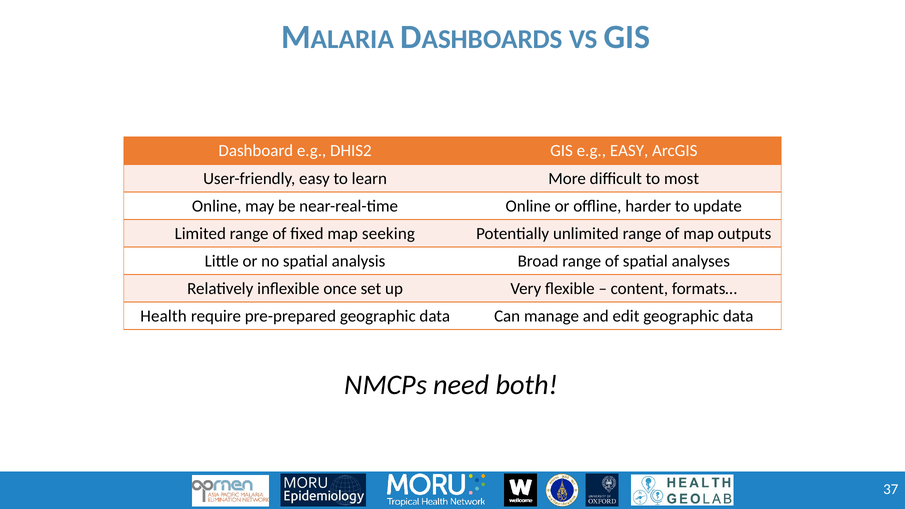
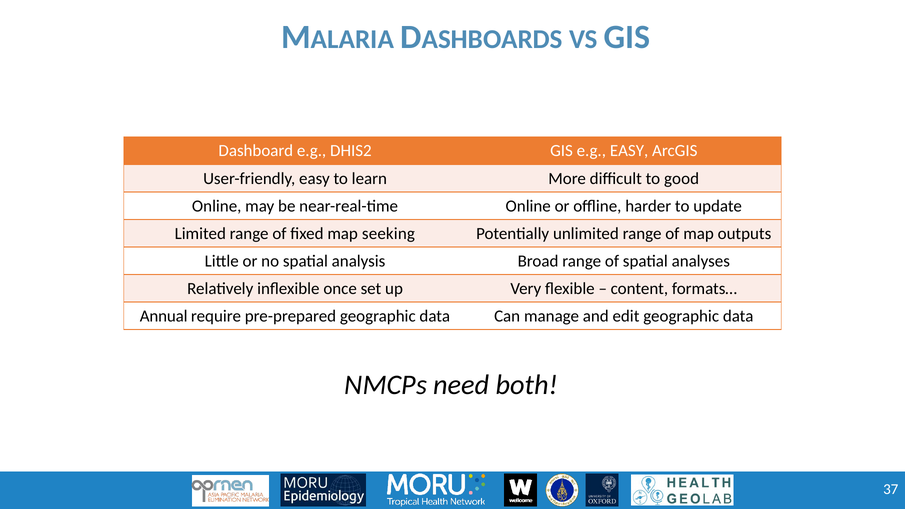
most: most -> good
Health: Health -> Annual
